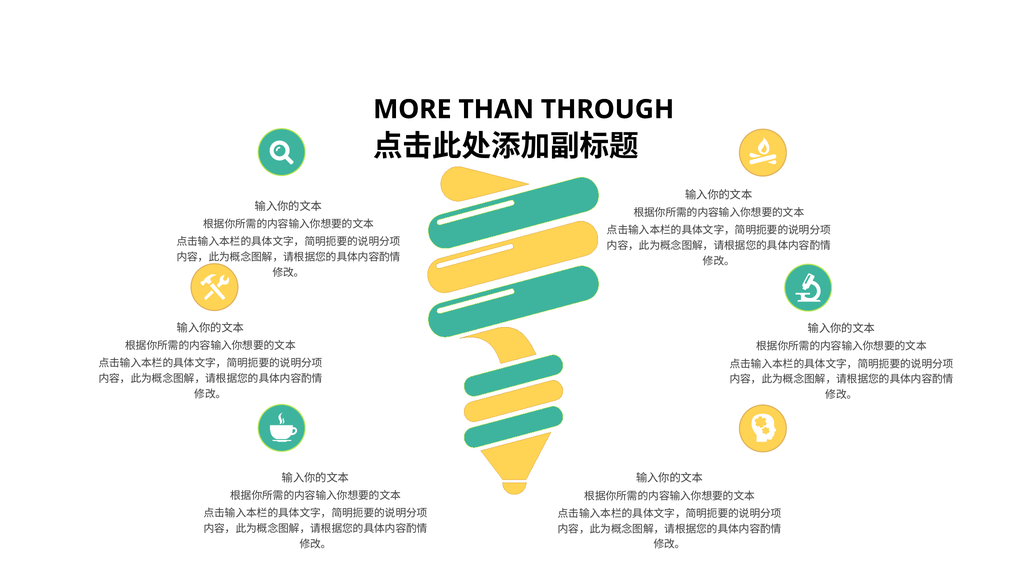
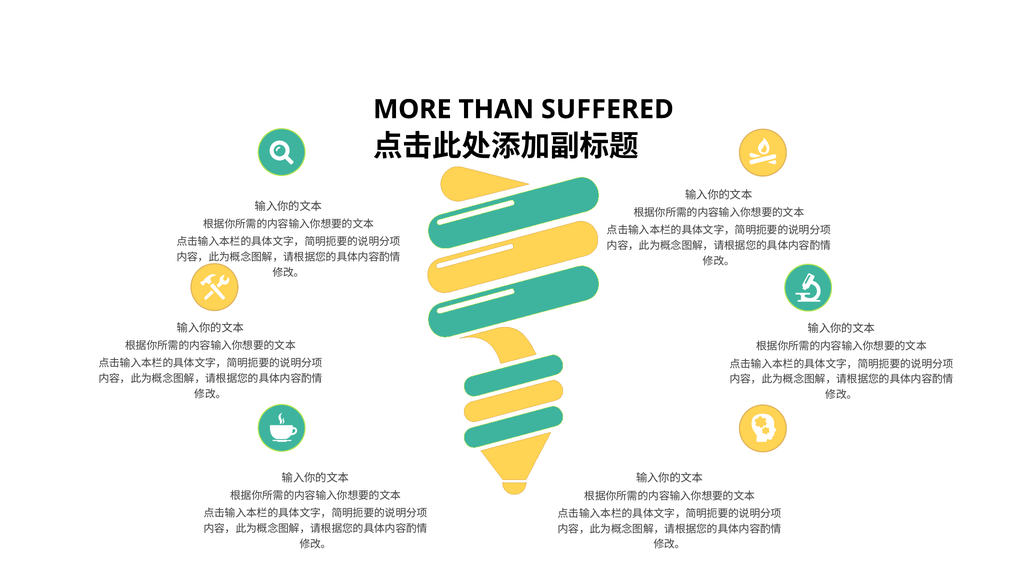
THROUGH: THROUGH -> SUFFERED
